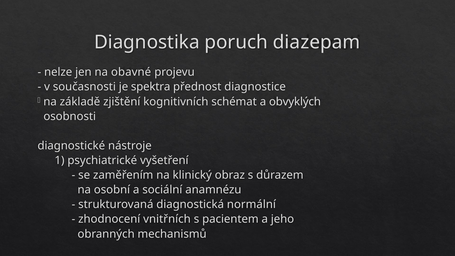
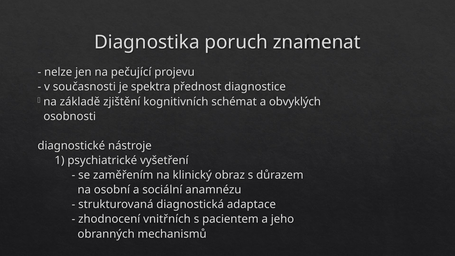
diazepam: diazepam -> znamenat
obavné: obavné -> pečující
normální: normální -> adaptace
